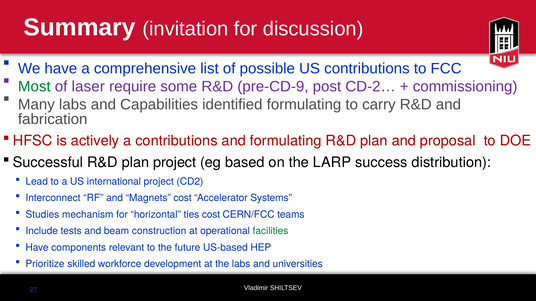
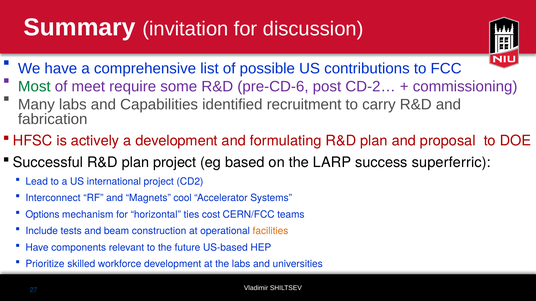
laser: laser -> meet
pre-CD-9: pre-CD-9 -> pre-CD-6
identified formulating: formulating -> recruitment
a contributions: contributions -> development
distribution: distribution -> superferric
Magnets cost: cost -> cool
Studies: Studies -> Options
facilities colour: green -> orange
